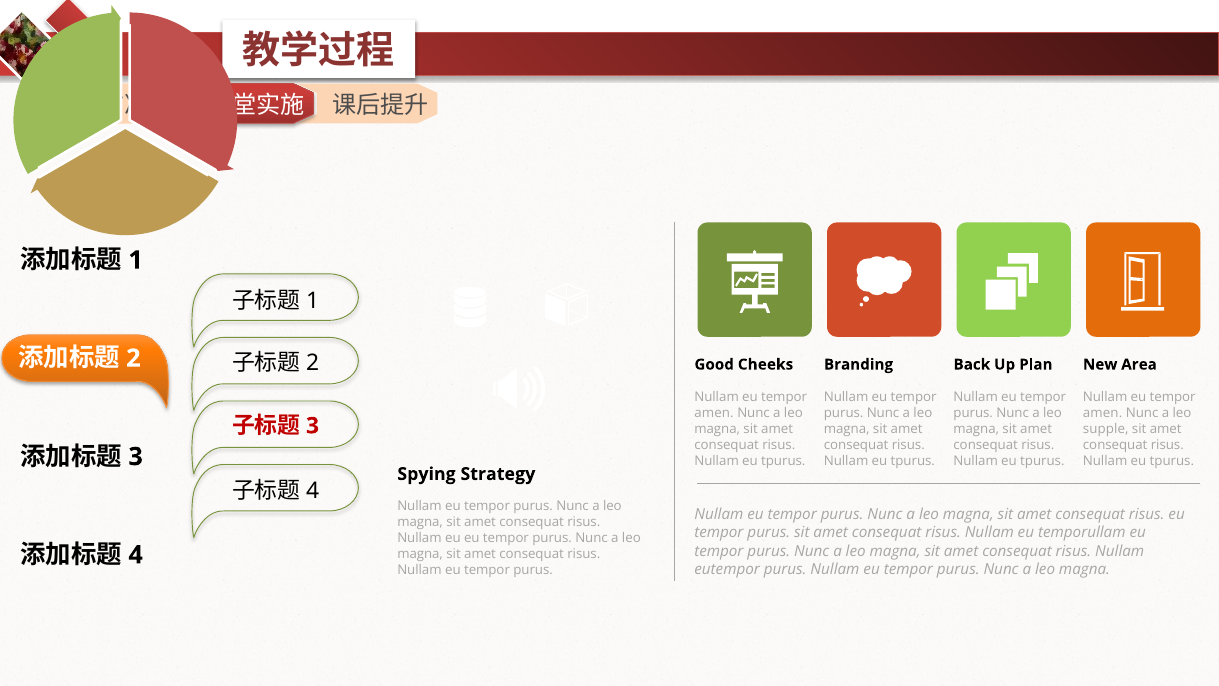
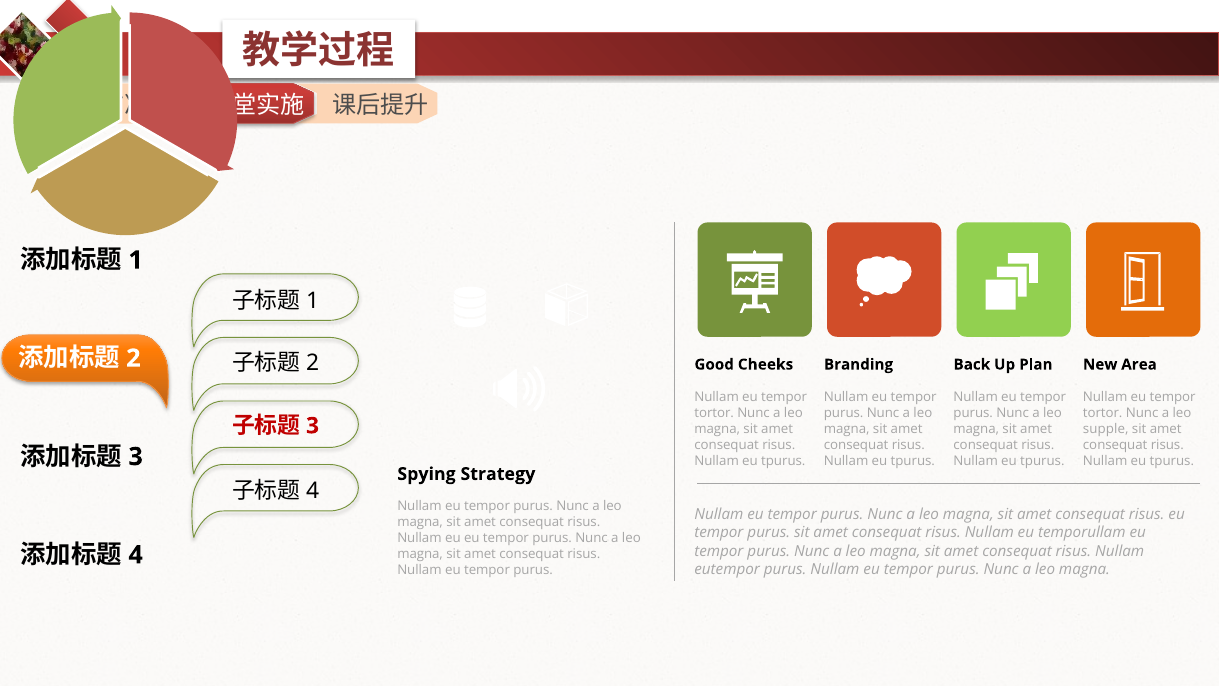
amen at (714, 413): amen -> tortor
amen at (1103, 413): amen -> tortor
